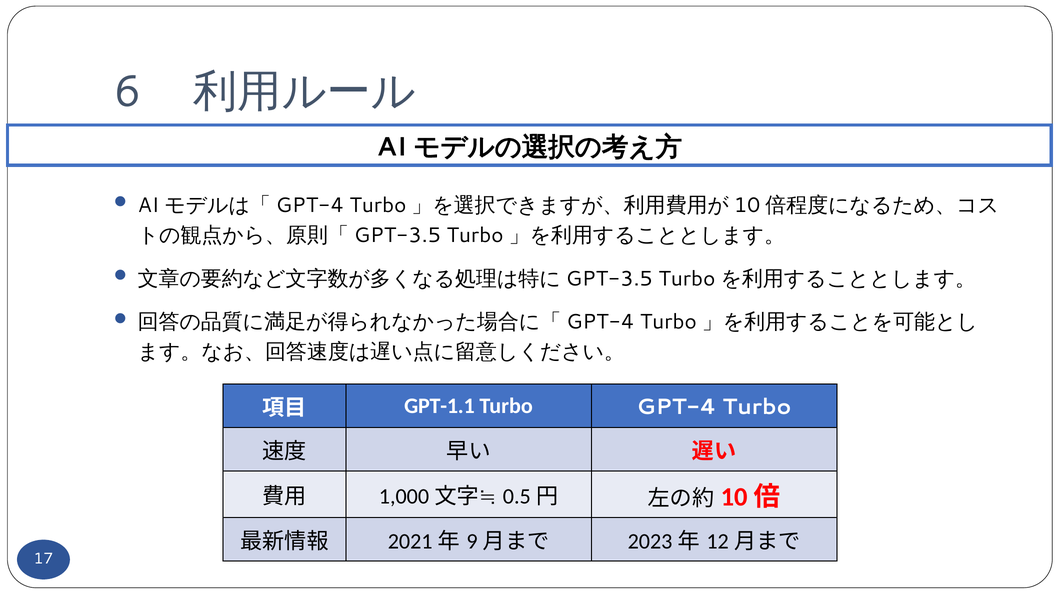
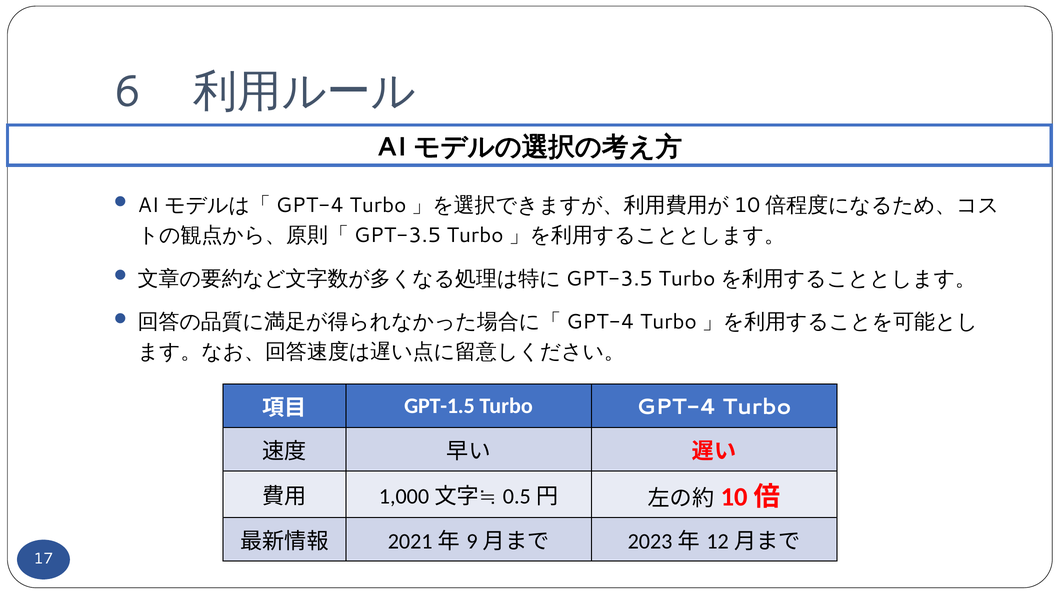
GPT-1.1: GPT-1.1 -> GPT-1.5
